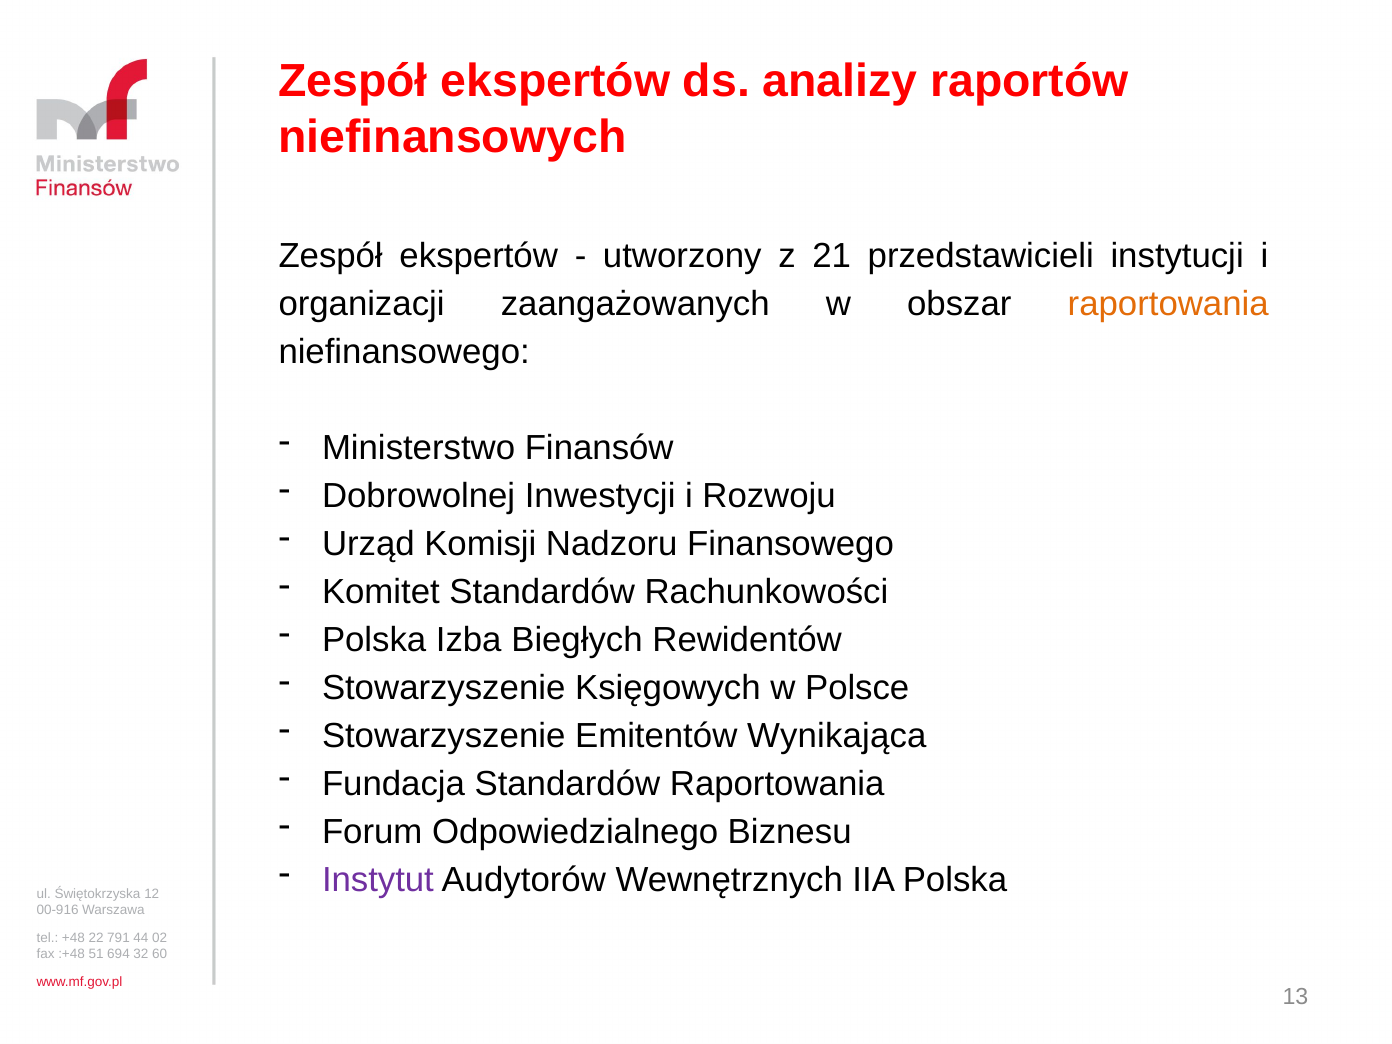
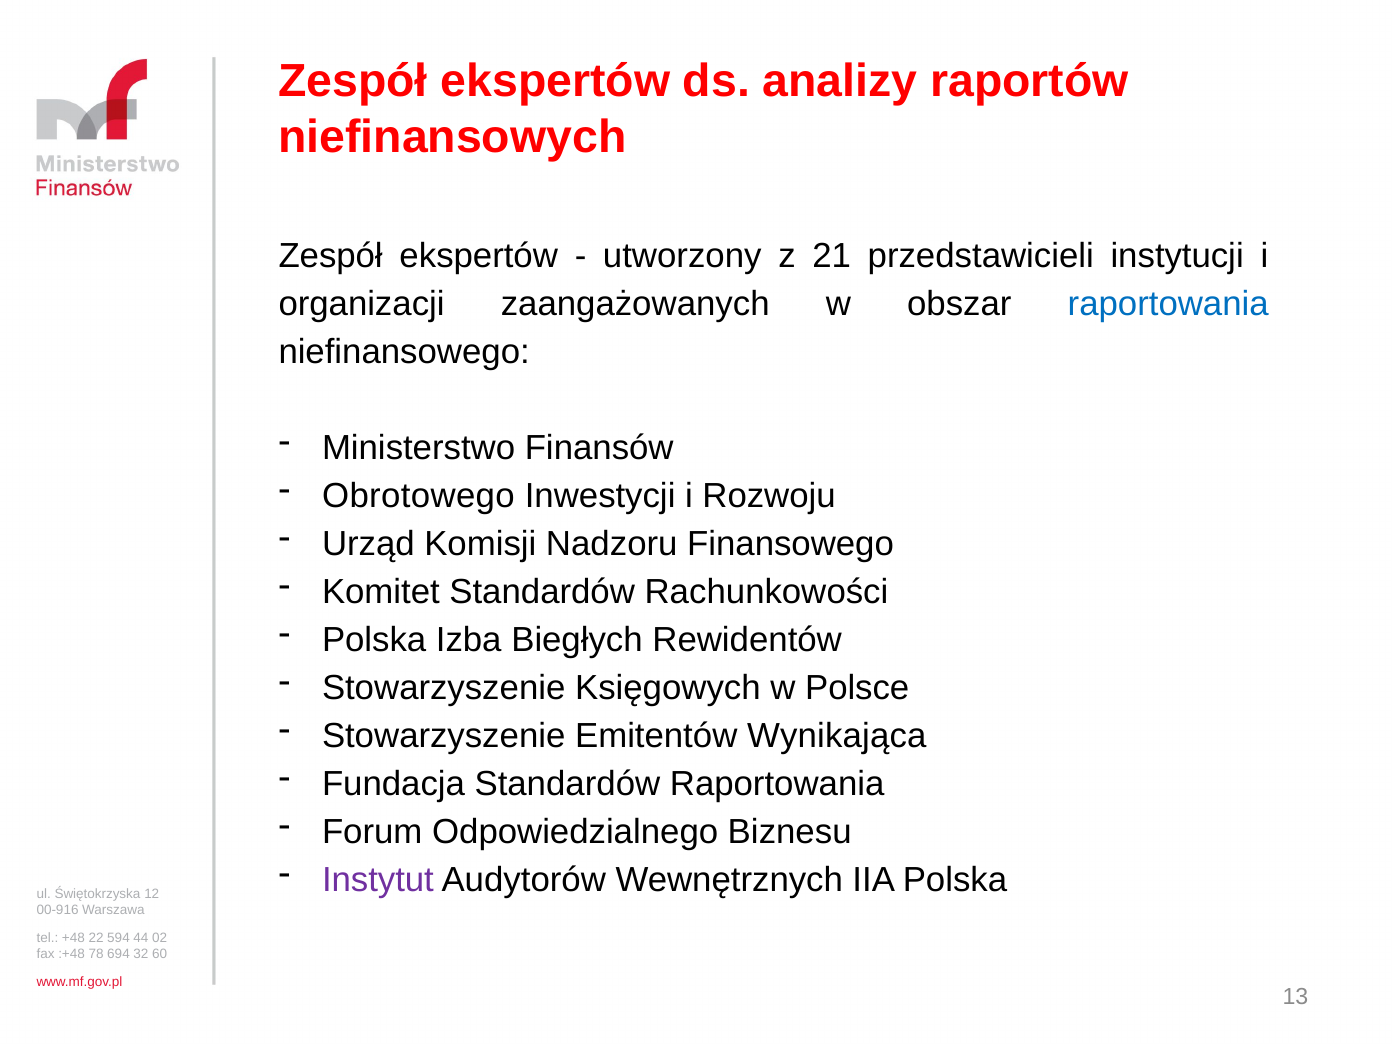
raportowania at (1168, 304) colour: orange -> blue
Dobrowolnej: Dobrowolnej -> Obrotowego
791: 791 -> 594
51: 51 -> 78
